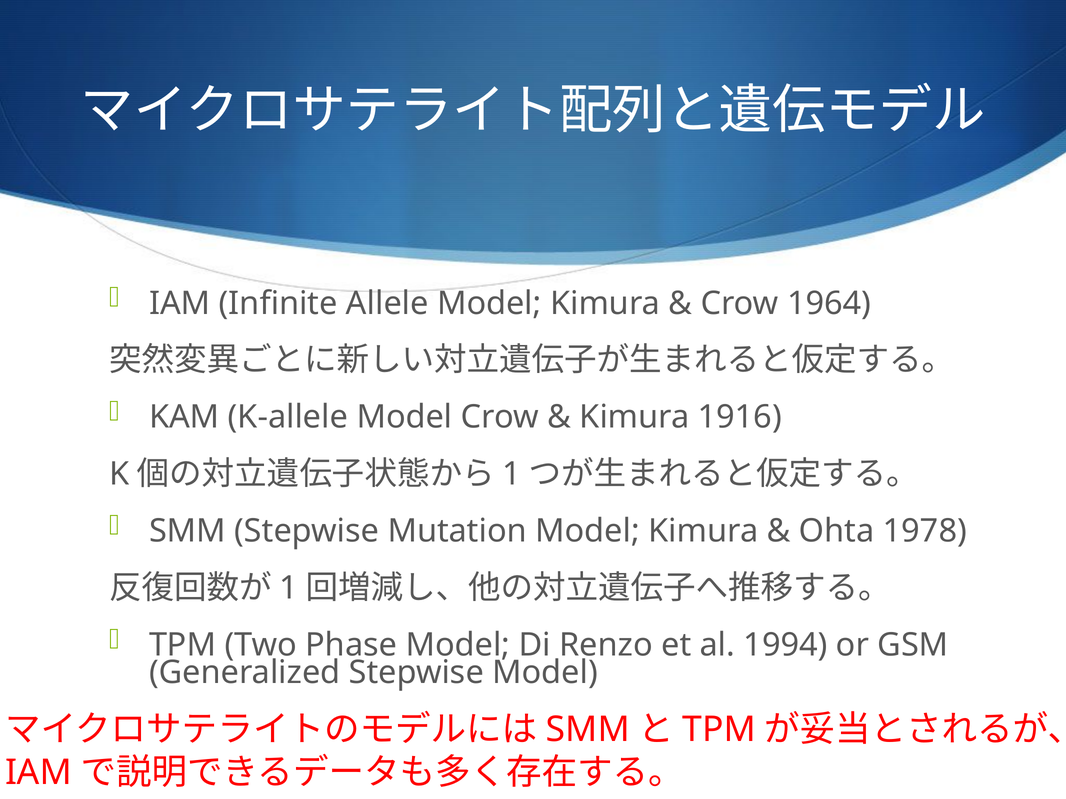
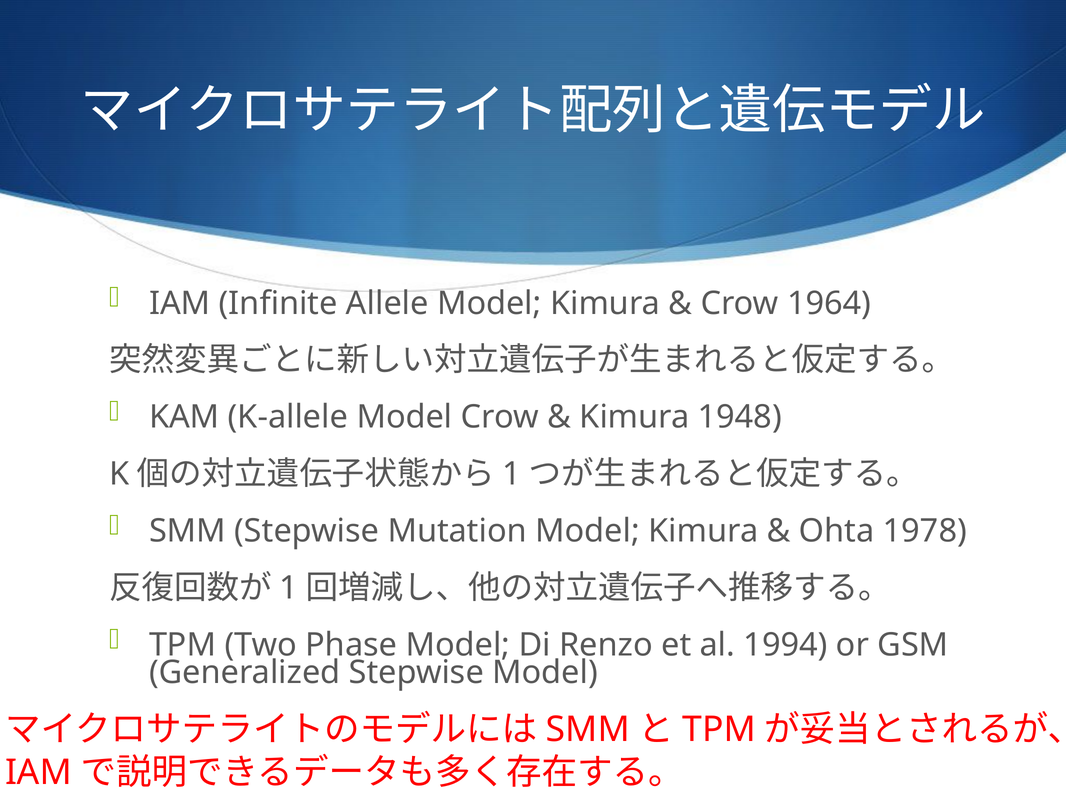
1916: 1916 -> 1948
